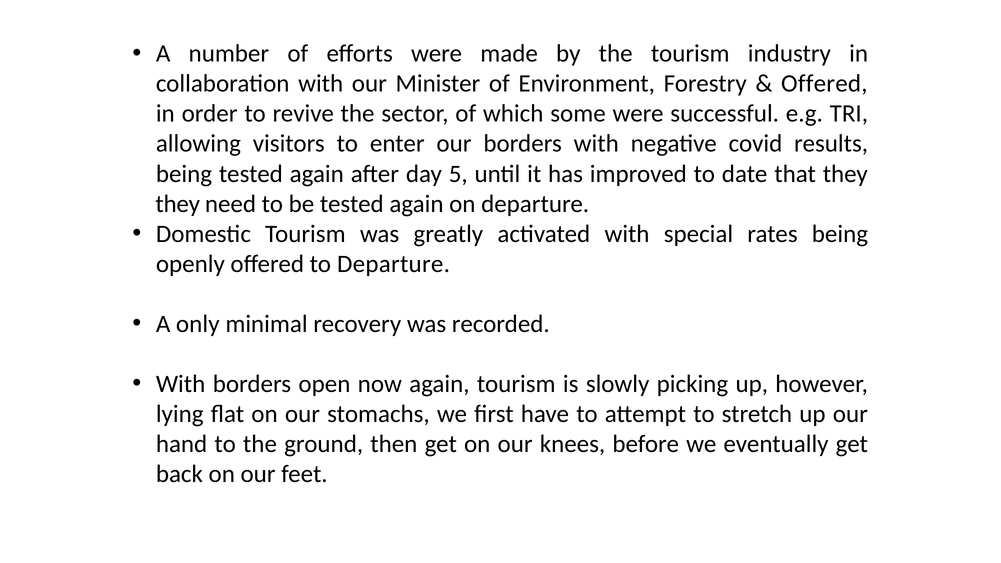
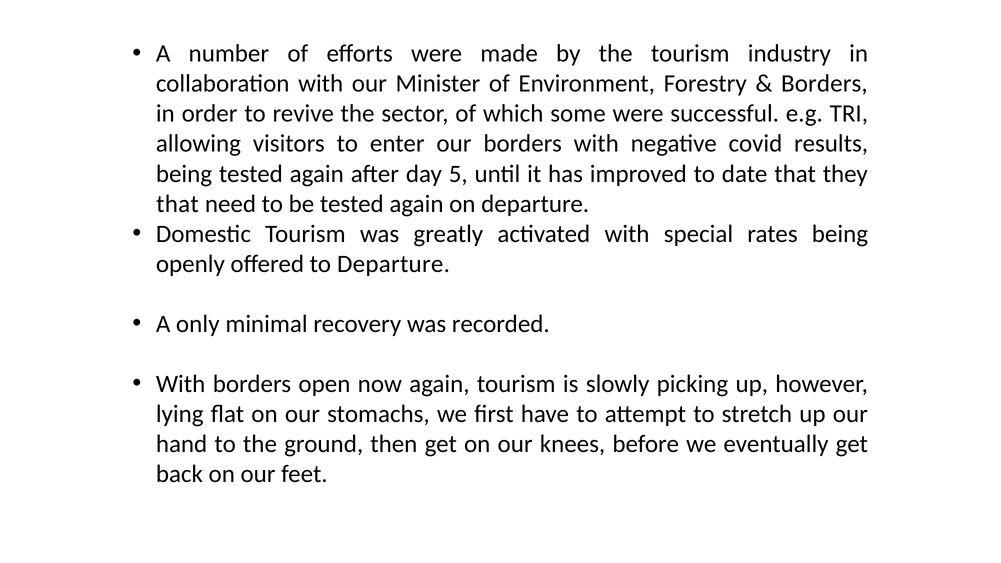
Offered at (824, 84): Offered -> Borders
they at (178, 204): they -> that
